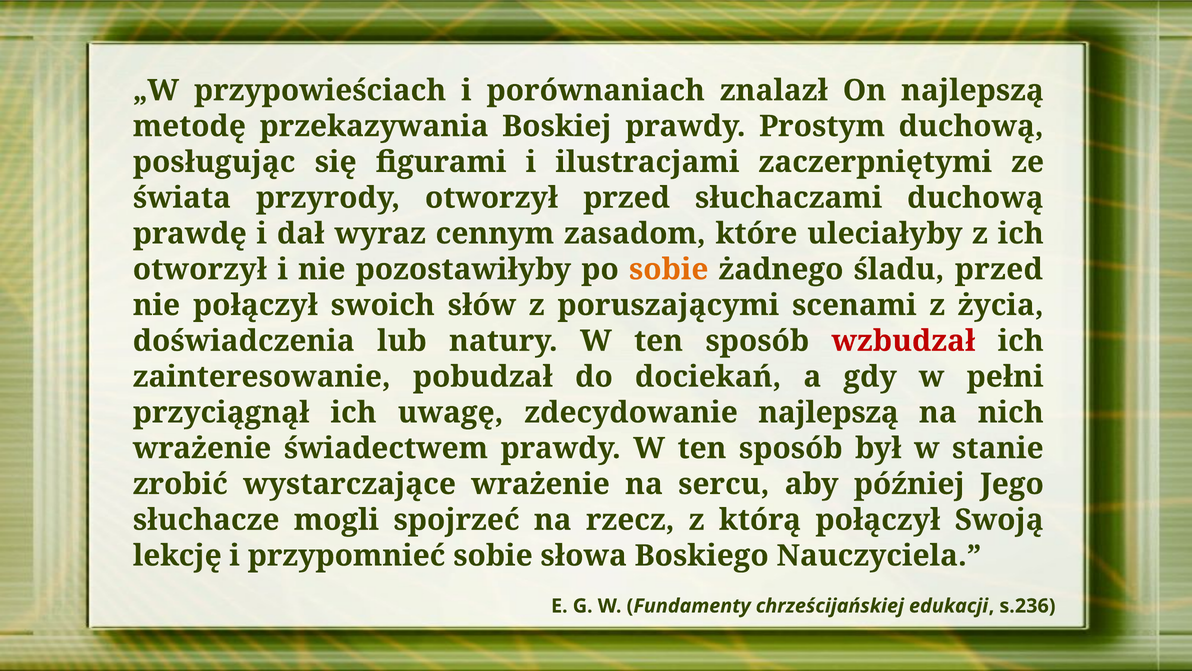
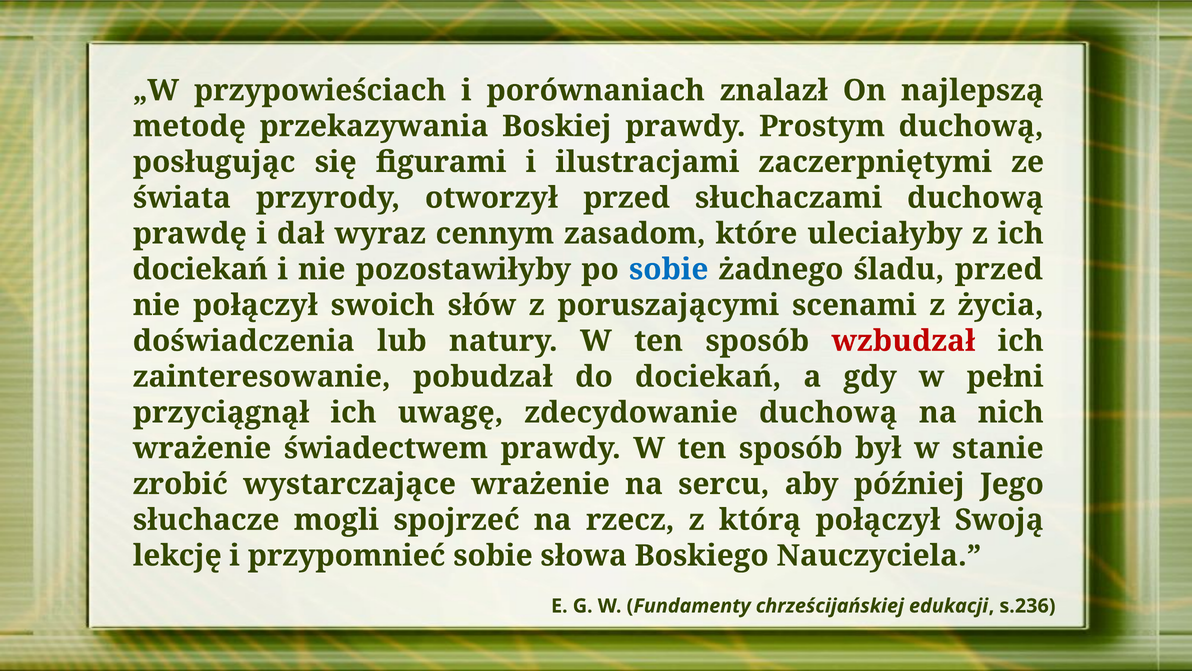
otworzył at (200, 269): otworzył -> dociekań
sobie at (669, 269) colour: orange -> blue
zdecydowanie najlepszą: najlepszą -> duchową
